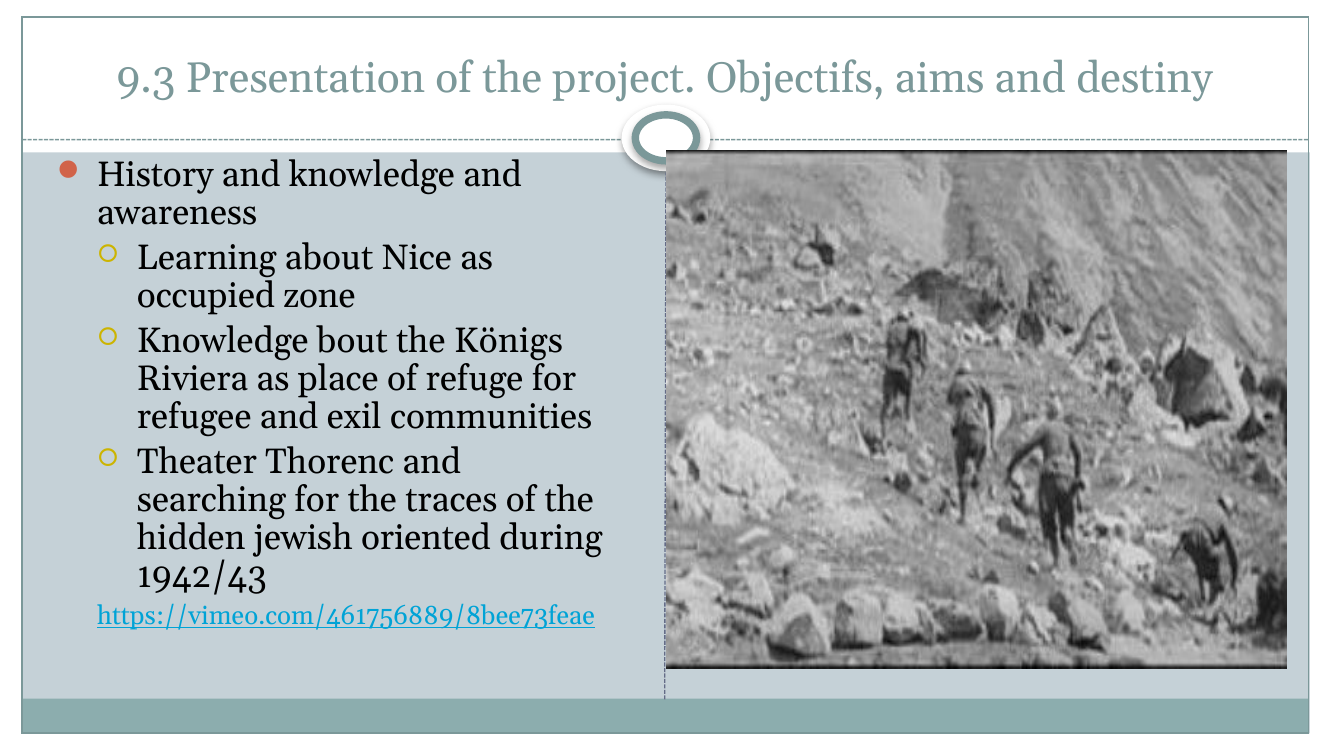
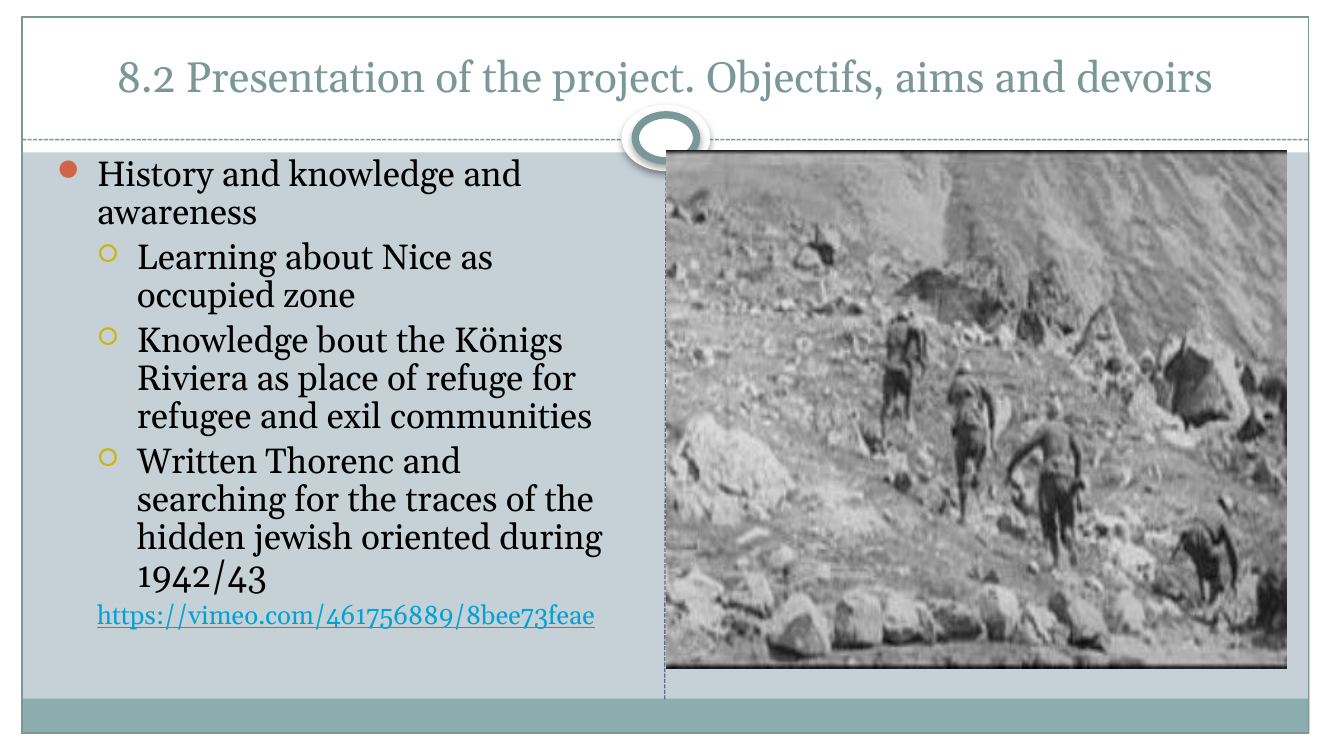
9.3: 9.3 -> 8.2
destiny: destiny -> devoirs
Theater: Theater -> Written
